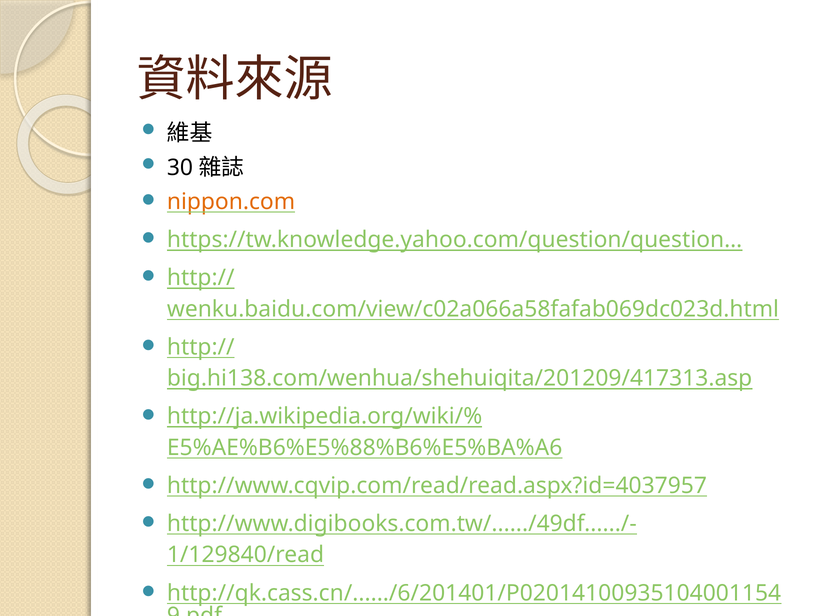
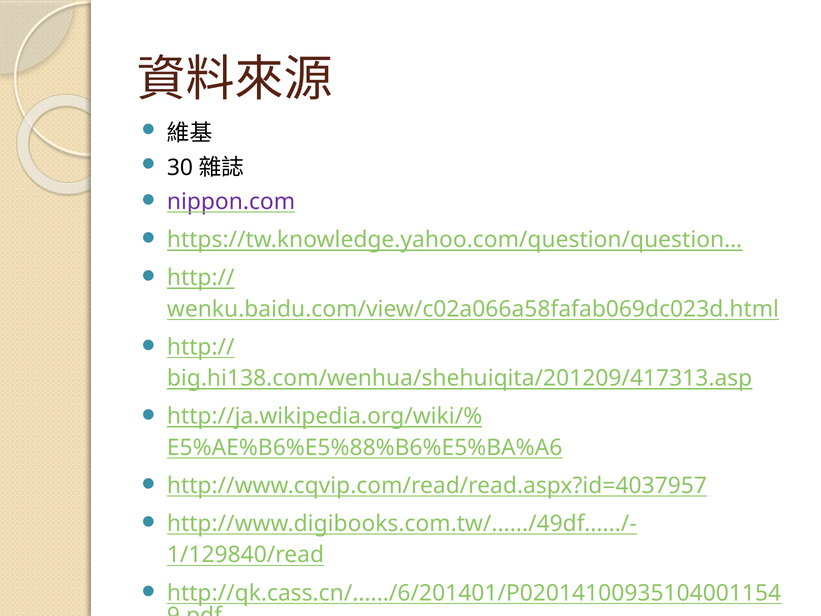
nippon.com colour: orange -> purple
